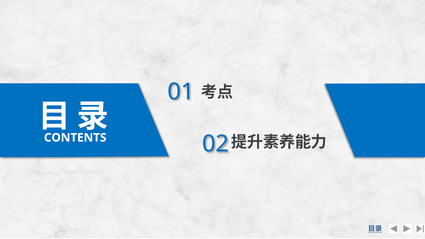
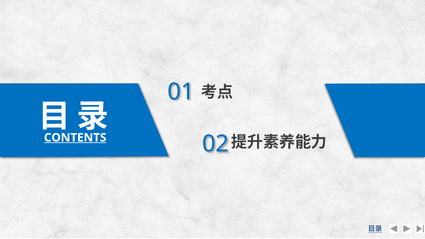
CONTENTS underline: none -> present
